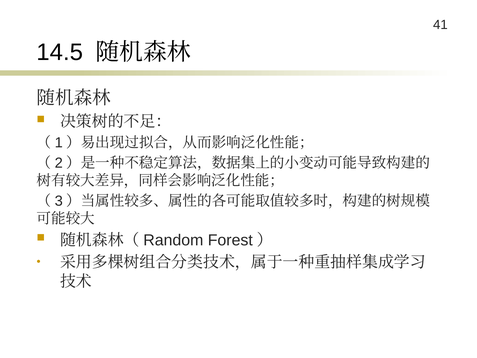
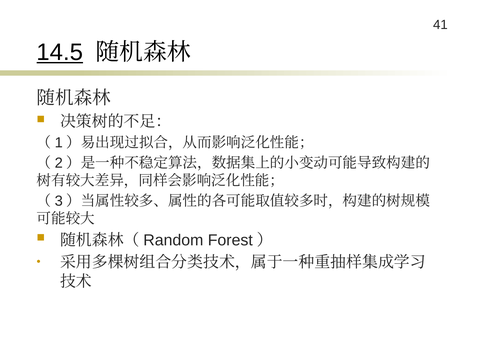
14.5 underline: none -> present
